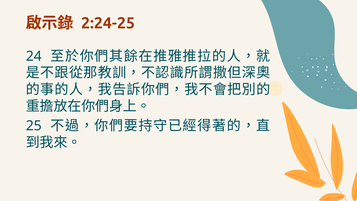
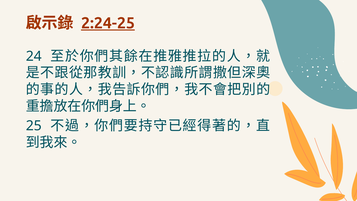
2:24-25 underline: none -> present
